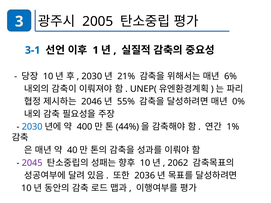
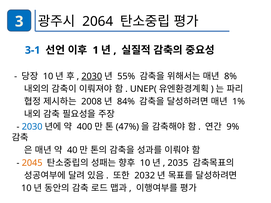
2005: 2005 -> 2064
2030 at (92, 76) underline: none -> present
21%: 21% -> 55%
6%: 6% -> 8%
2046: 2046 -> 2008
55%: 55% -> 84%
0%: 0% -> 1%
44%: 44% -> 47%
1%: 1% -> 9%
2045 colour: purple -> orange
2062: 2062 -> 2035
2036: 2036 -> 2032
